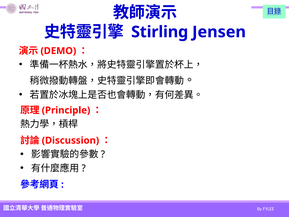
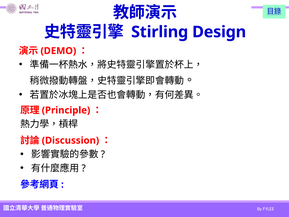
Jensen: Jensen -> Design
